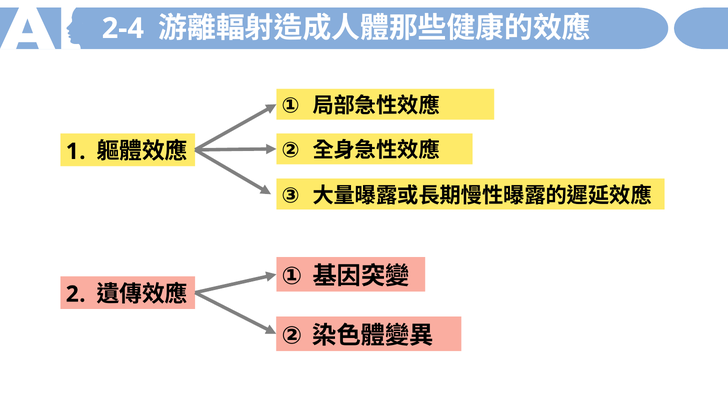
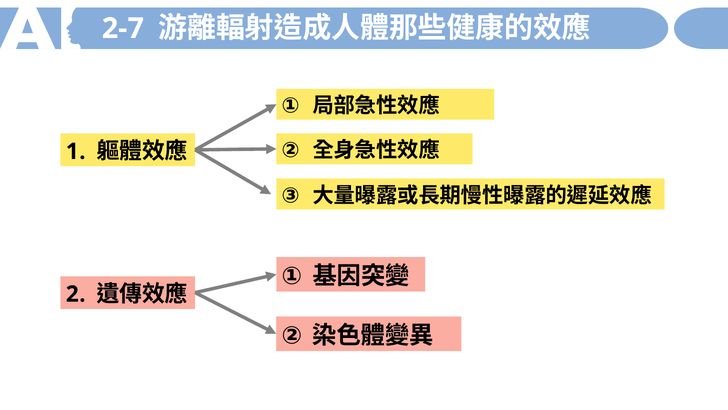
2-4: 2-4 -> 2-7
